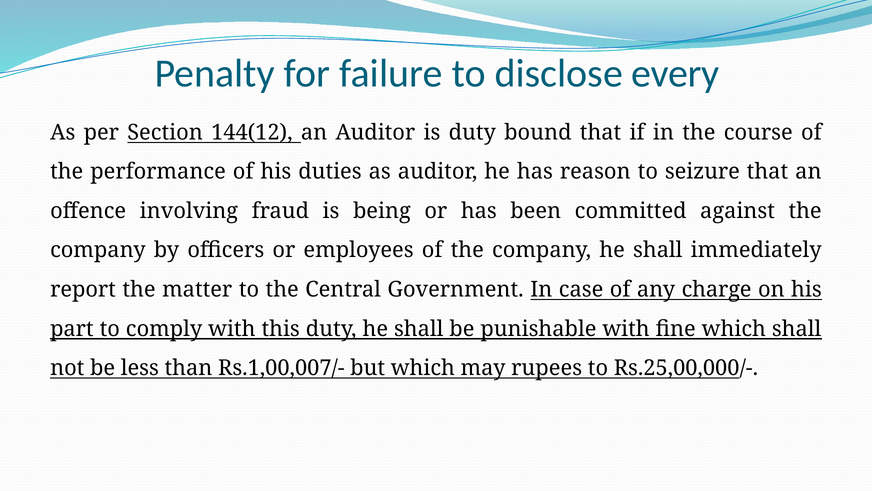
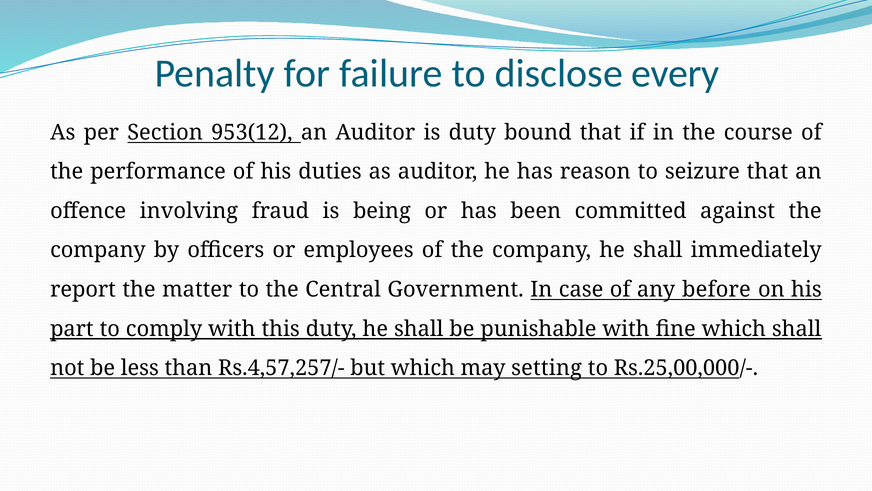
144(12: 144(12 -> 953(12
charge: charge -> before
Rs.1,00,007/-: Rs.1,00,007/- -> Rs.4,57,257/-
rupees: rupees -> setting
